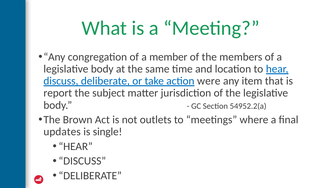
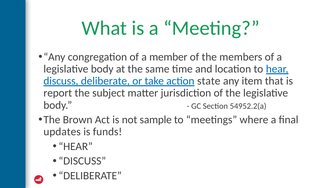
were: were -> state
outlets: outlets -> sample
single: single -> funds
